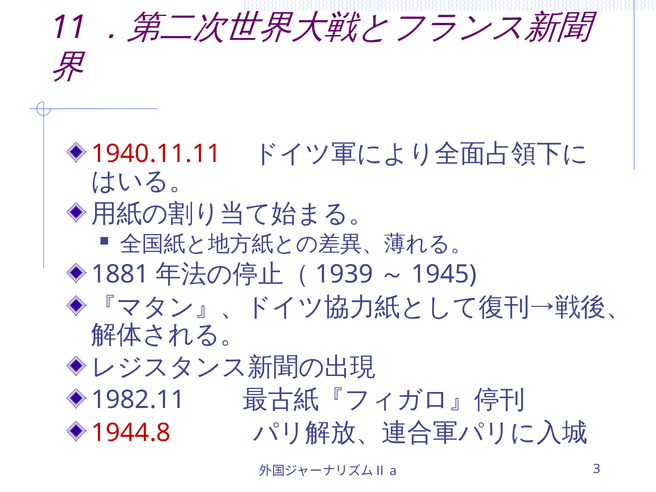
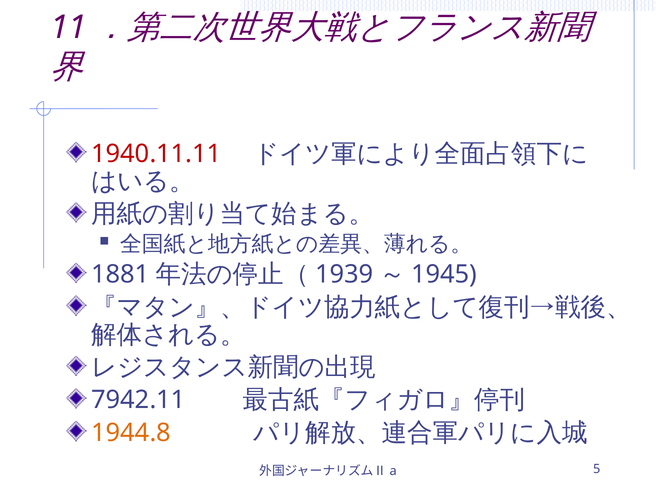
1982.11: 1982.11 -> 7942.11
1944.8 colour: red -> orange
3: 3 -> 5
